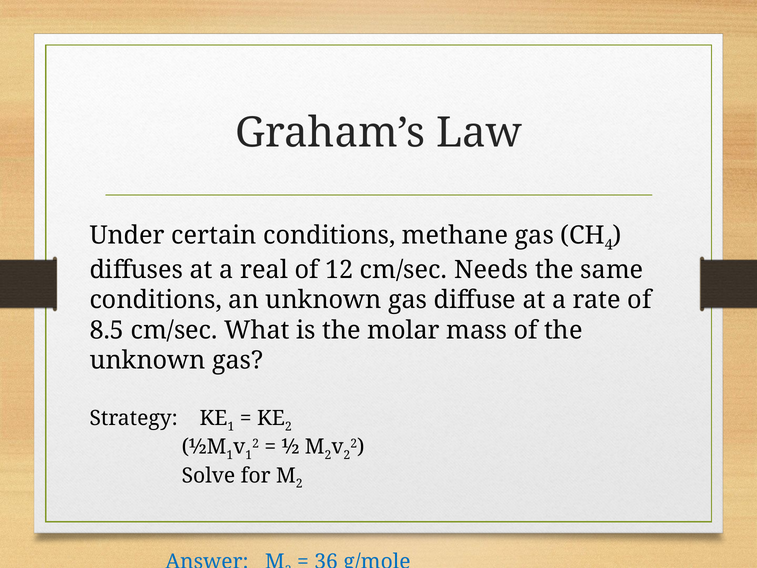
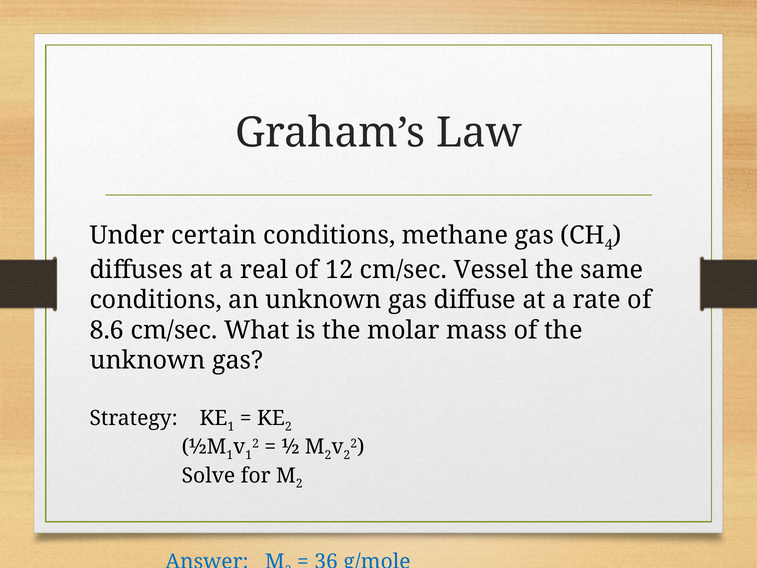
Needs: Needs -> Vessel
8.5: 8.5 -> 8.6
